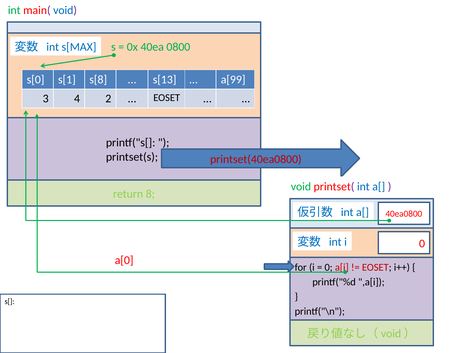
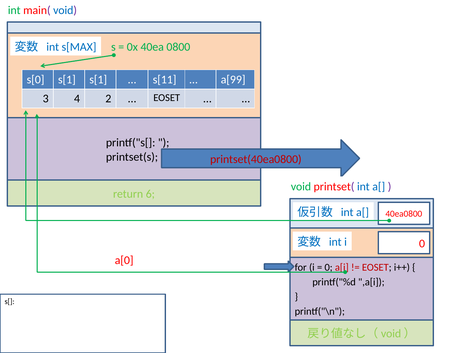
s[1 s[8: s[8 -> s[1
s[13: s[13 -> s[11
8: 8 -> 6
